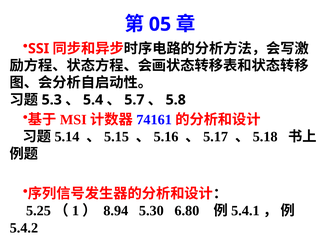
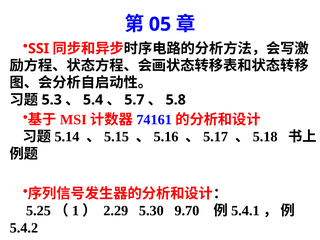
8.94: 8.94 -> 2.29
6.80: 6.80 -> 9.70
